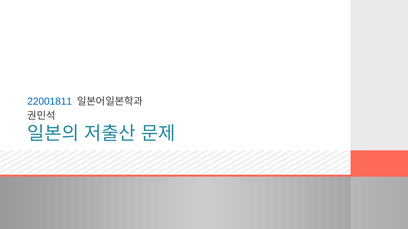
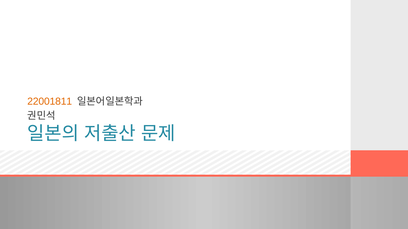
22001811 colour: blue -> orange
